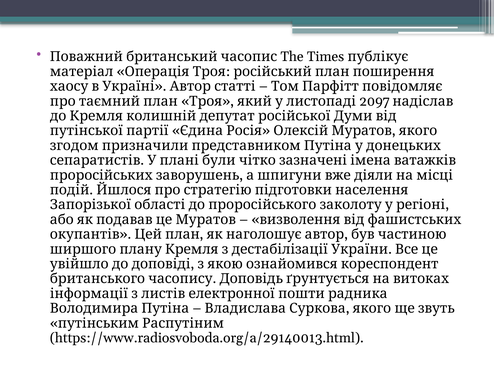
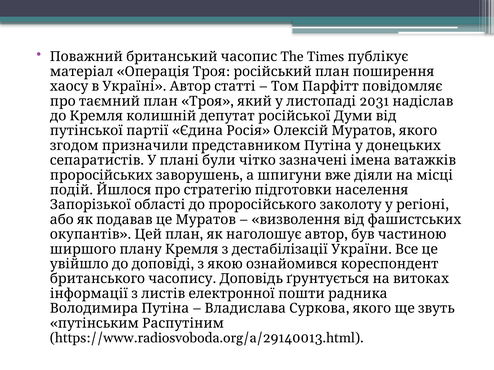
2097: 2097 -> 2031
